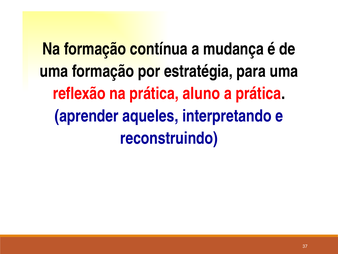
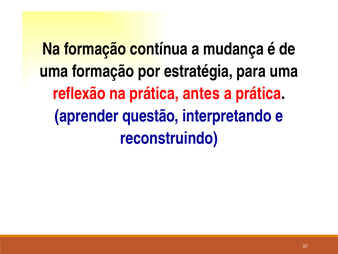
aluno: aluno -> antes
aqueles: aqueles -> questão
